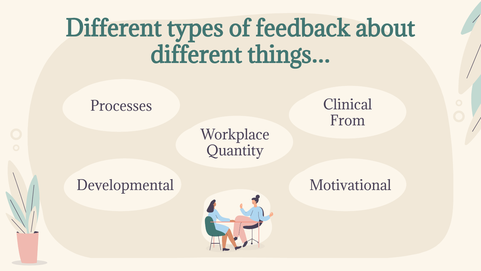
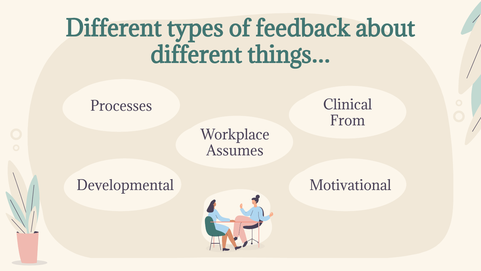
Quantity: Quantity -> Assumes
